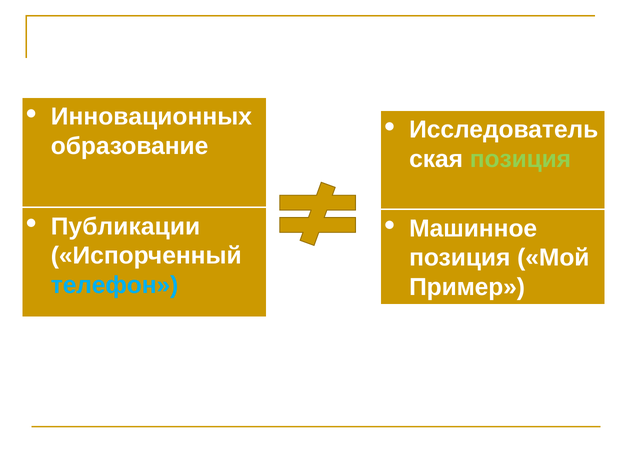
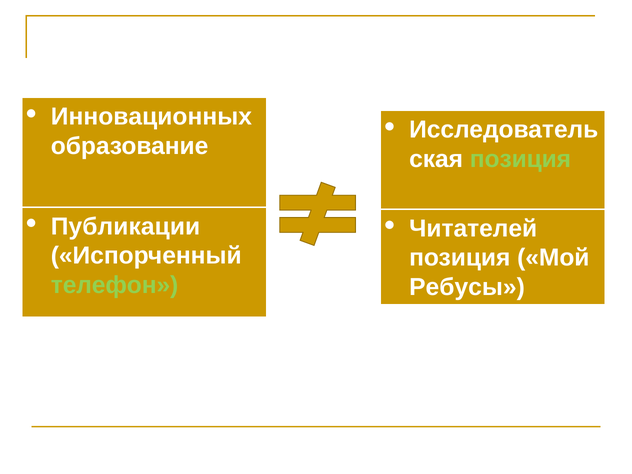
Машинное: Машинное -> Читателей
телефон colour: light blue -> light green
Пример: Пример -> Ребусы
